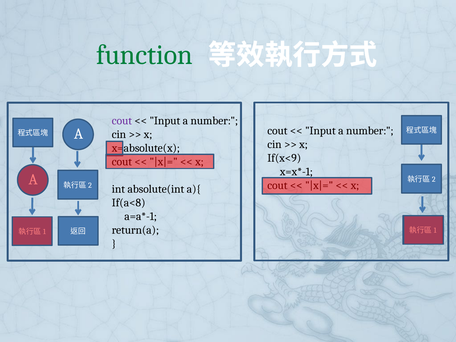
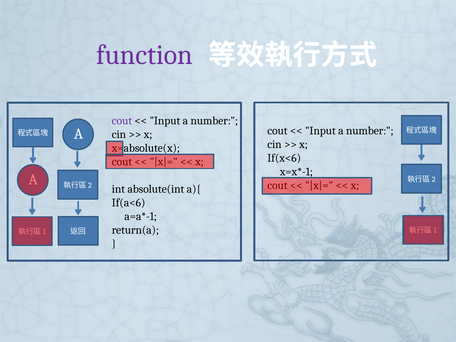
function colour: green -> purple
If(x<9: If(x<9 -> If(x<6
If(a<8: If(a<8 -> If(a<6
